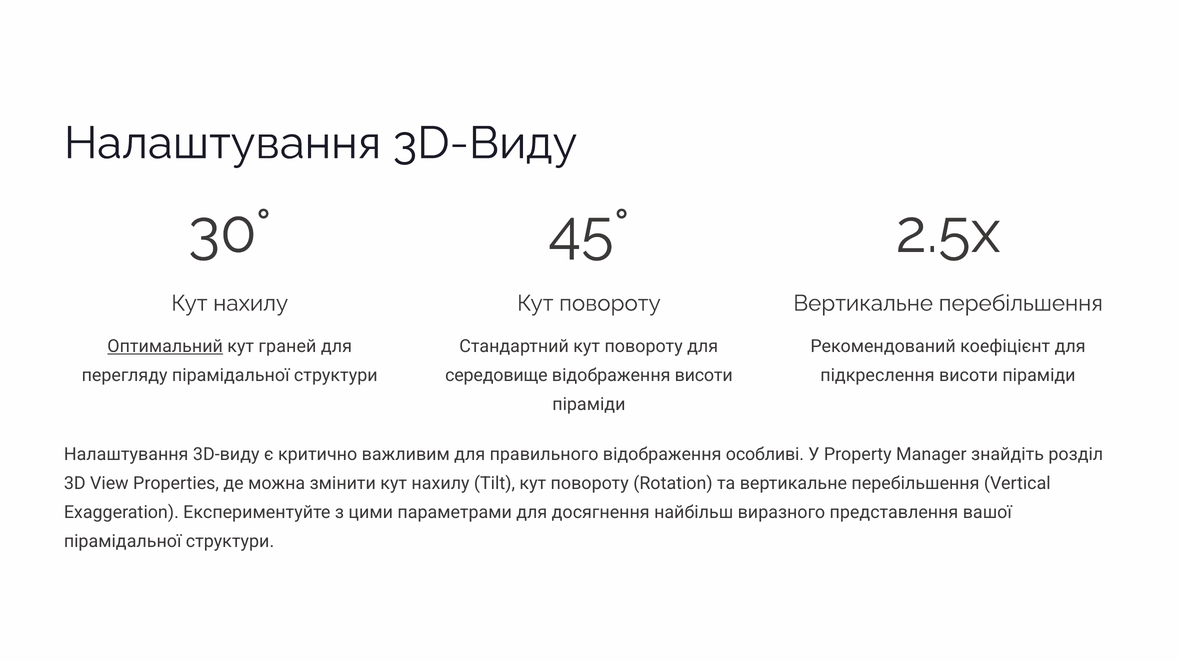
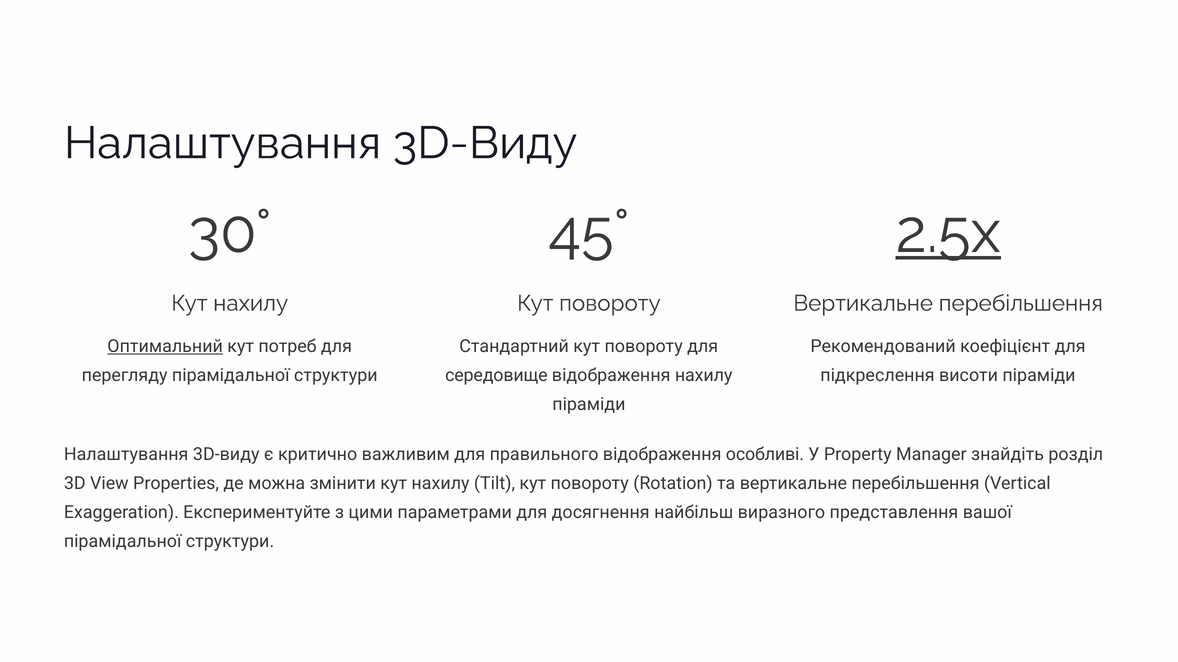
2.5x underline: none -> present
граней: граней -> потреб
відображення висоти: висоти -> нахилу
